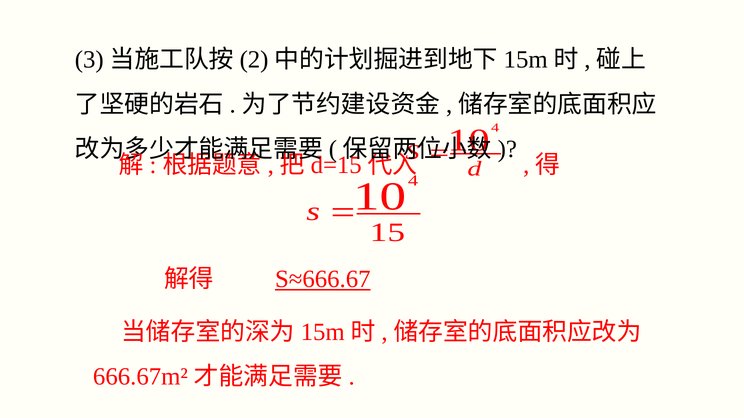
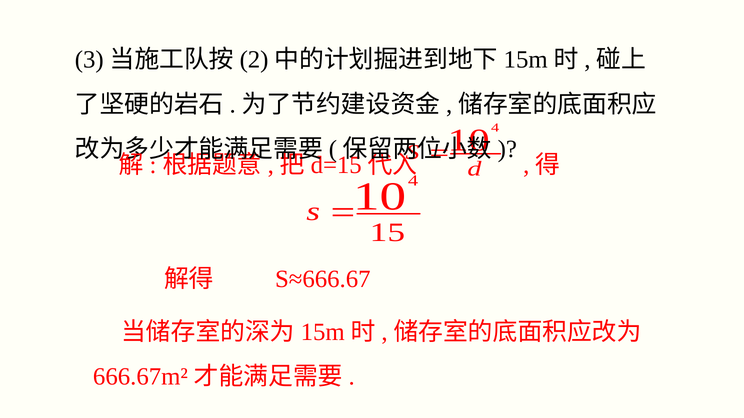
S≈666.67 underline: present -> none
